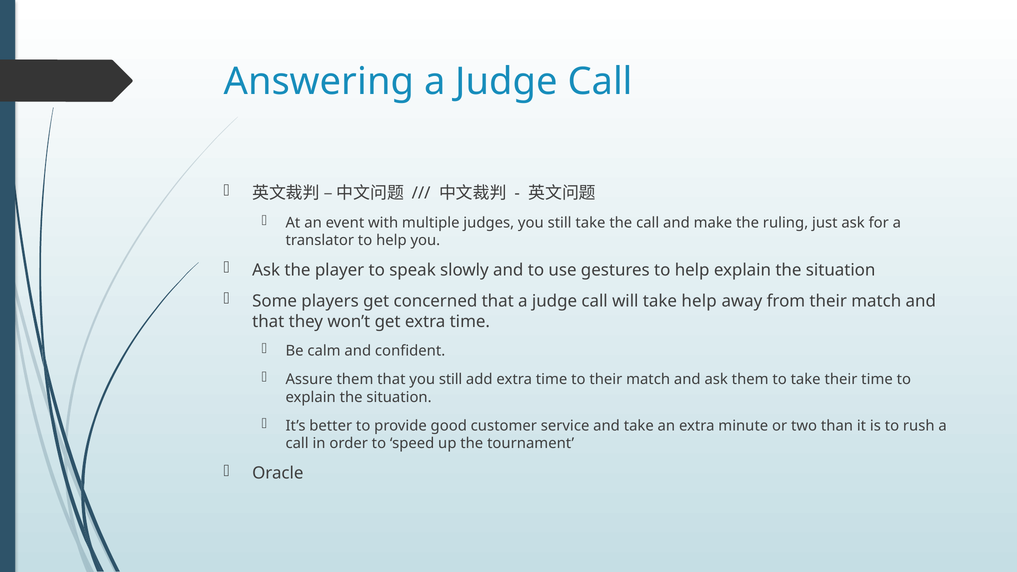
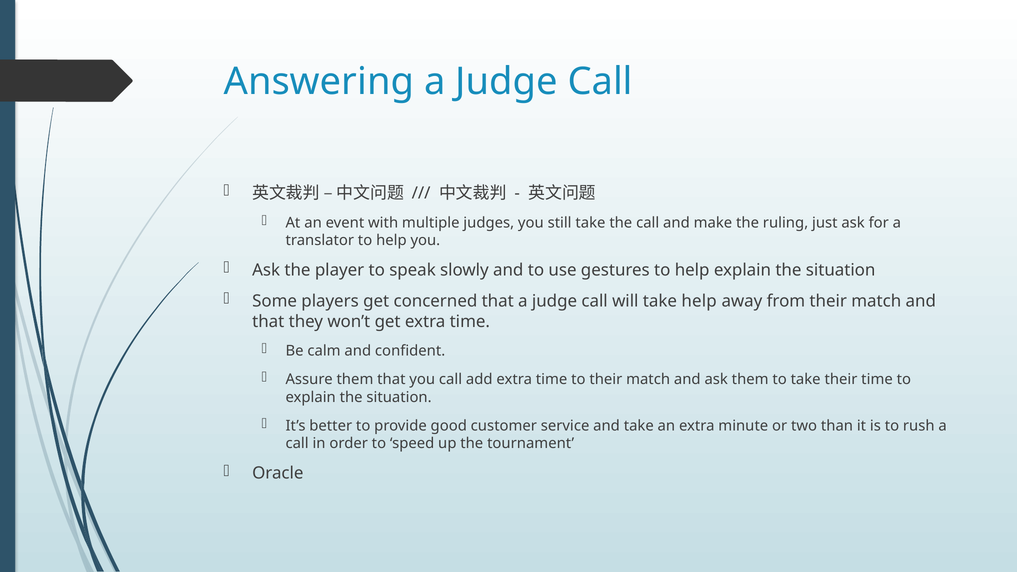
that you still: still -> call
